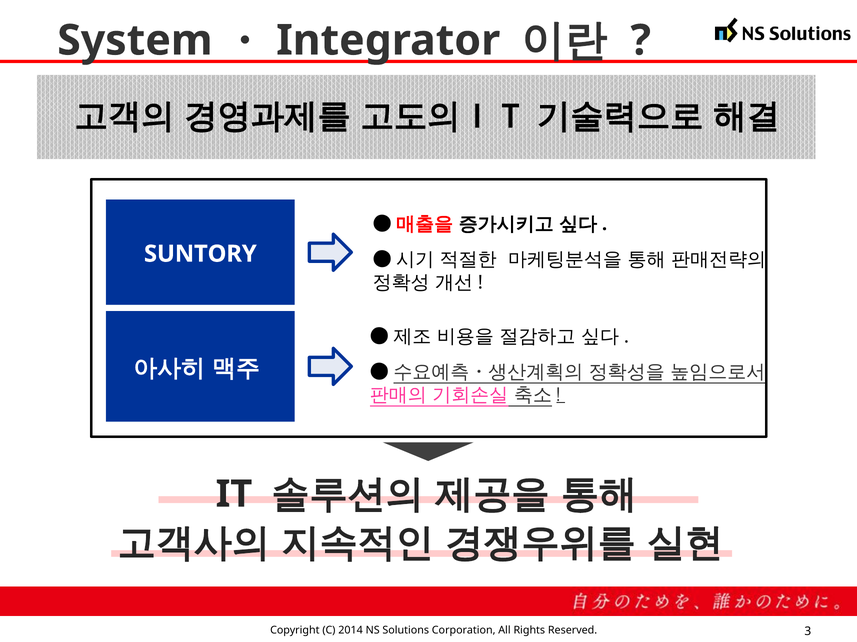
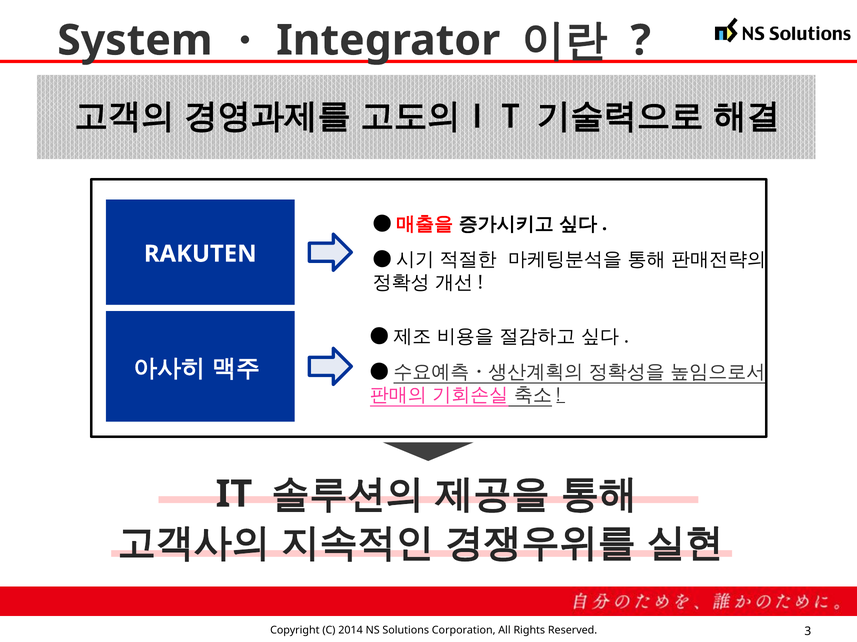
SUNTORY: SUNTORY -> RAKUTEN
